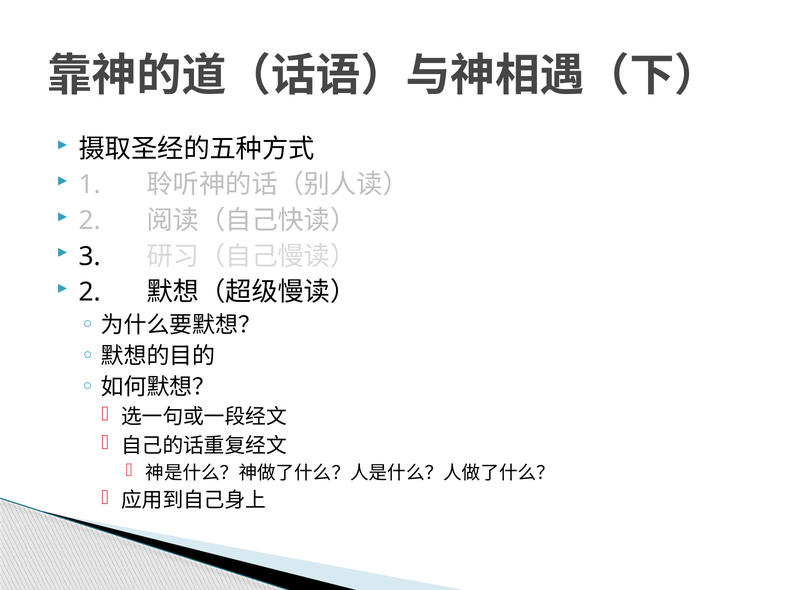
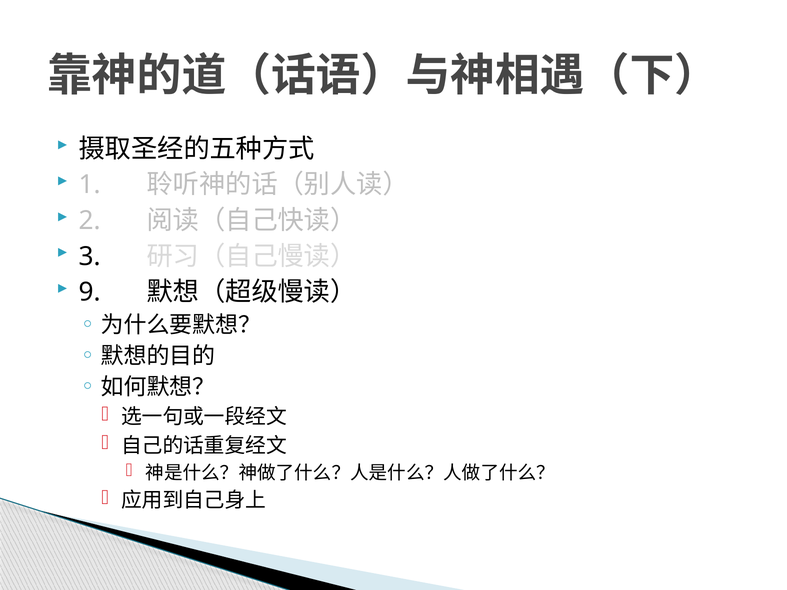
2 at (90, 292): 2 -> 9
